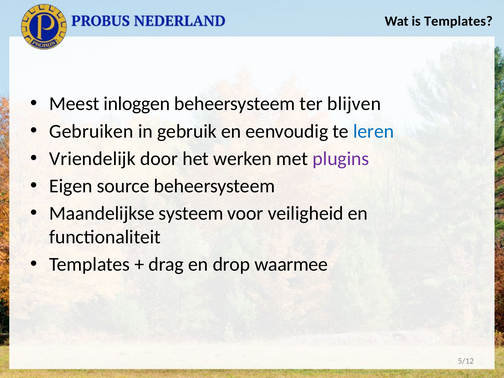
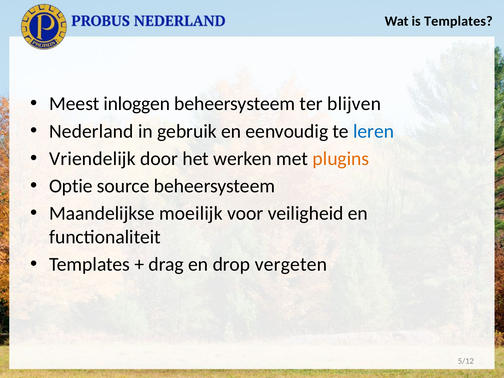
Gebruiken: Gebruiken -> Nederland
plugins colour: purple -> orange
Eigen: Eigen -> Optie
systeem: systeem -> moeilijk
waarmee: waarmee -> vergeten
